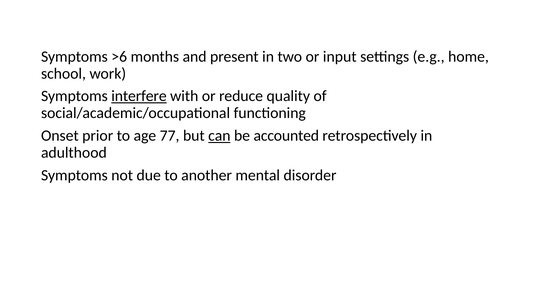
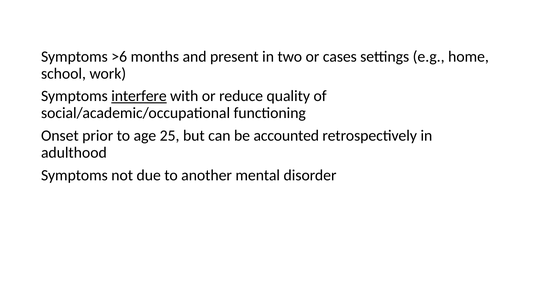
input: input -> cases
77: 77 -> 25
can underline: present -> none
